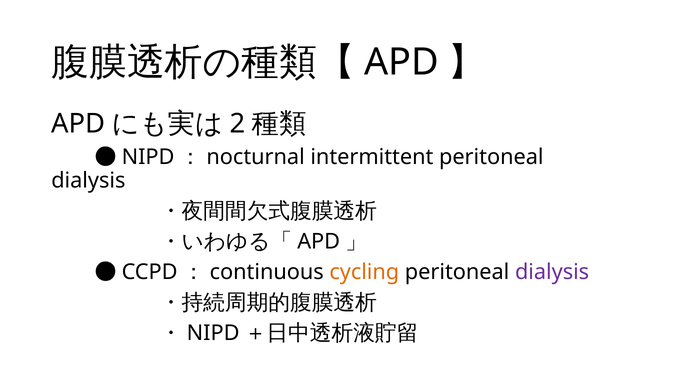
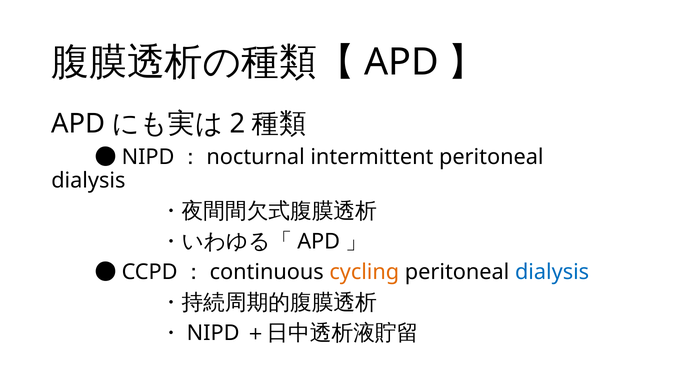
dialysis at (552, 272) colour: purple -> blue
